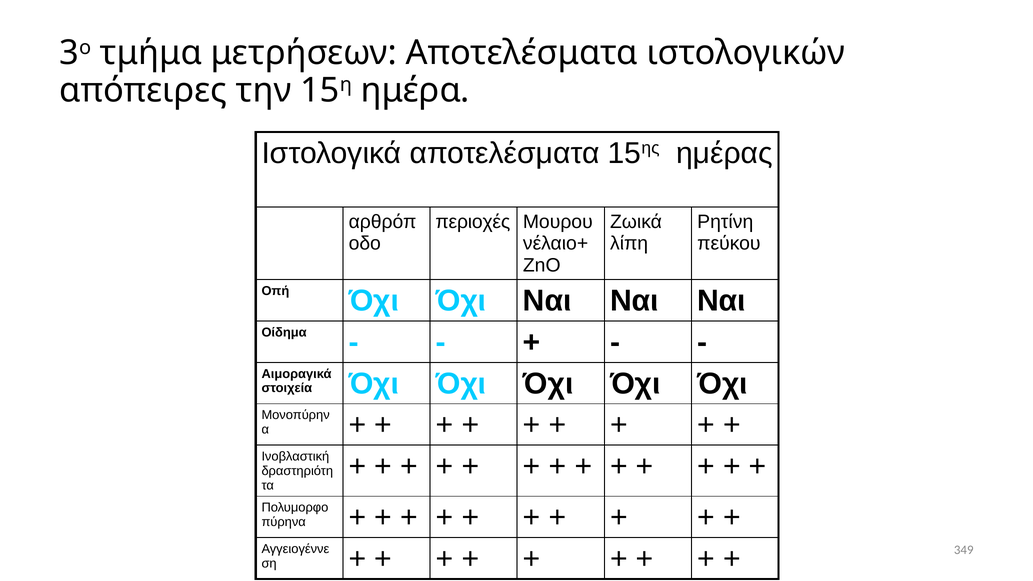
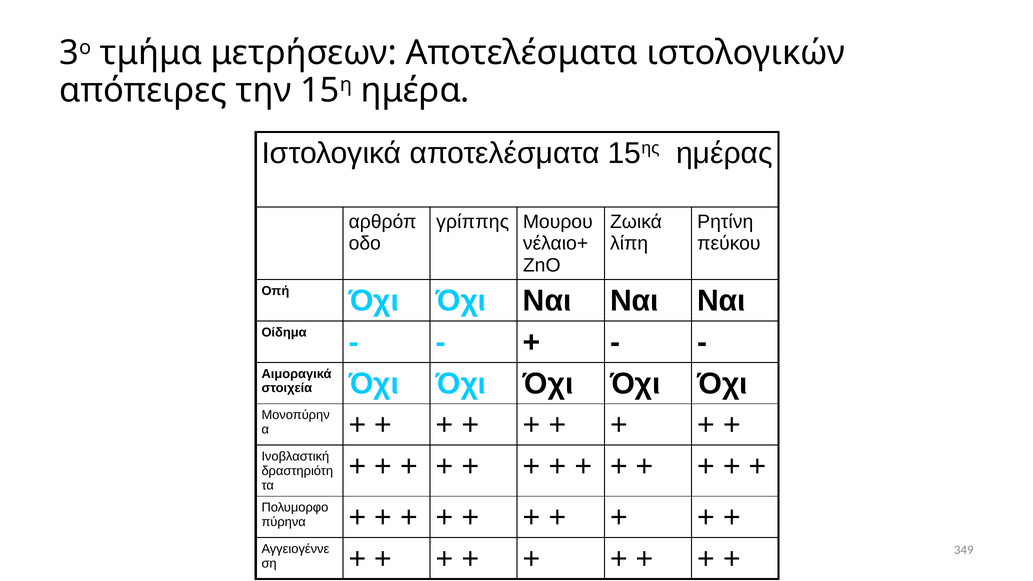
περιοχές: περιοχές -> γρίππης
